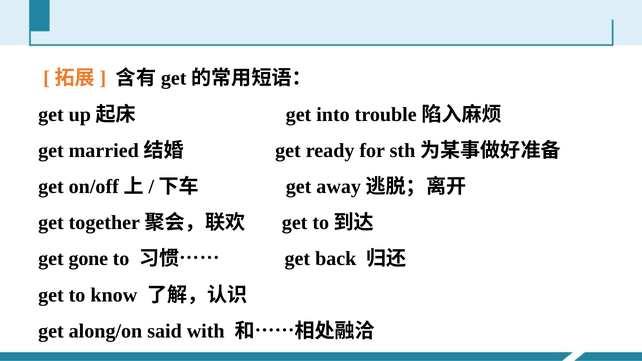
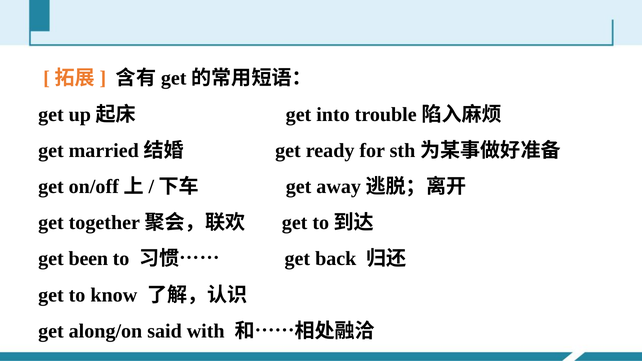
gone: gone -> been
